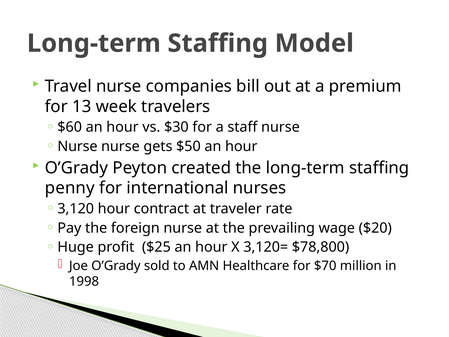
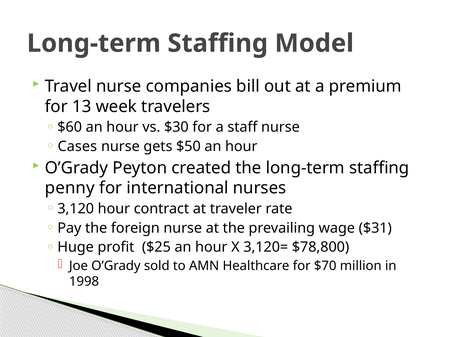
Nurse at (77, 146): Nurse -> Cases
$20: $20 -> $31
